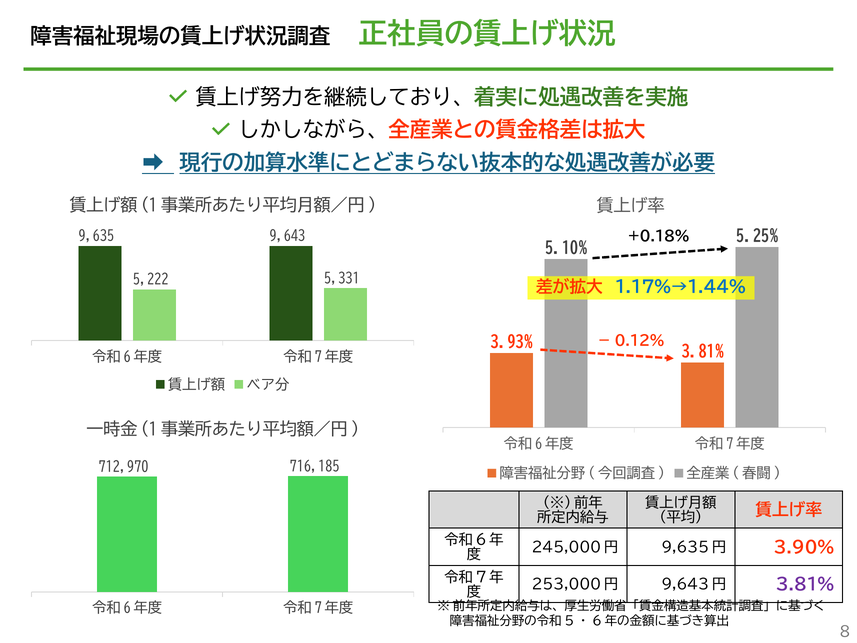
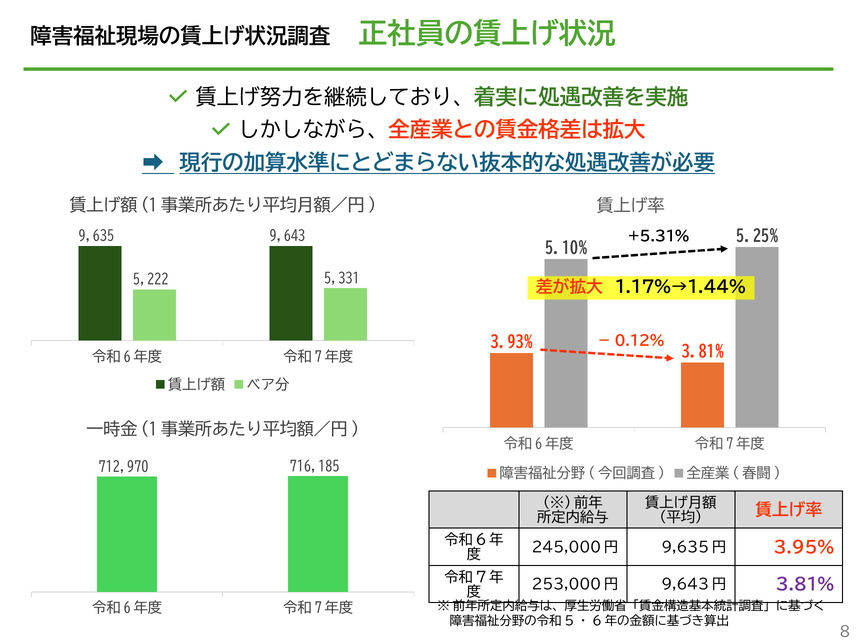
+0.18%: +0.18% -> +5.31%
1.17%→1.44% colour: blue -> black
3.90%: 3.90% -> 3.95%
